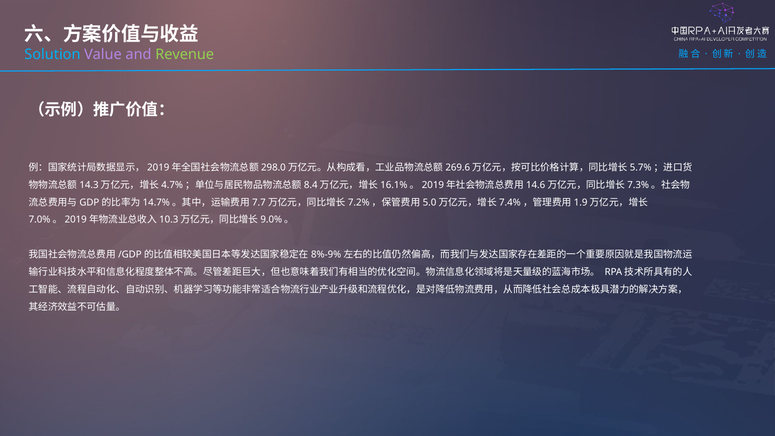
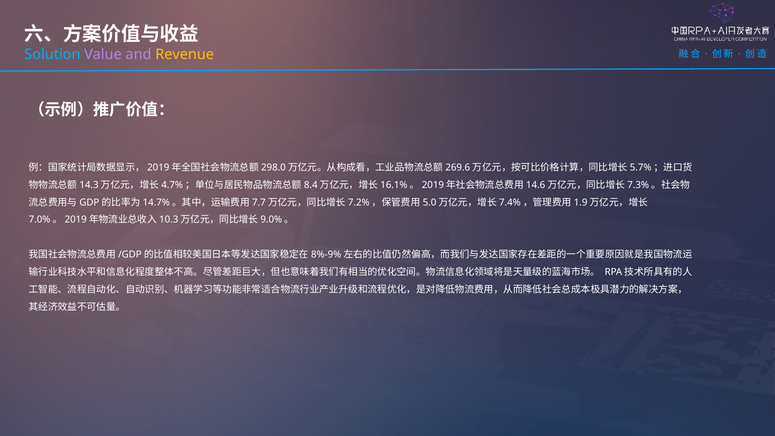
Revenue colour: light green -> yellow
